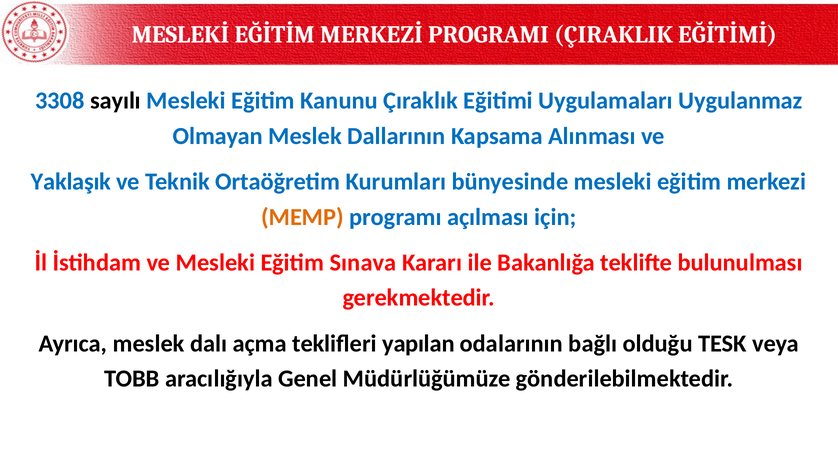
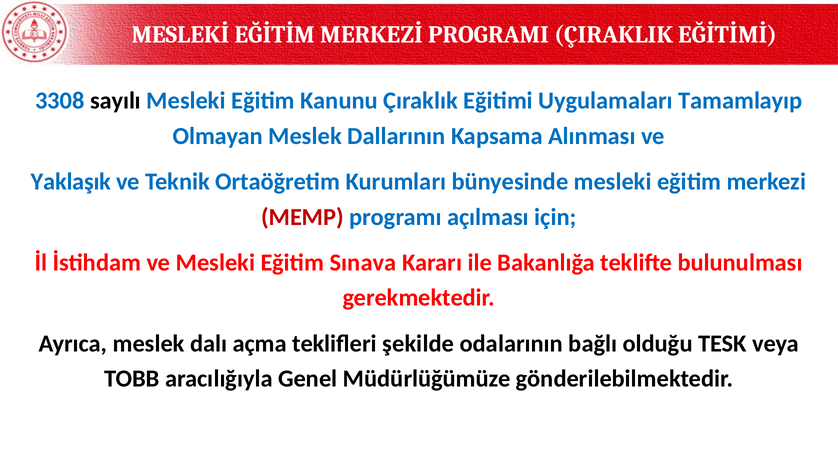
Uygulanmaz: Uygulanmaz -> Tamamlayıp
MEMP colour: orange -> red
yapılan: yapılan -> şekilde
